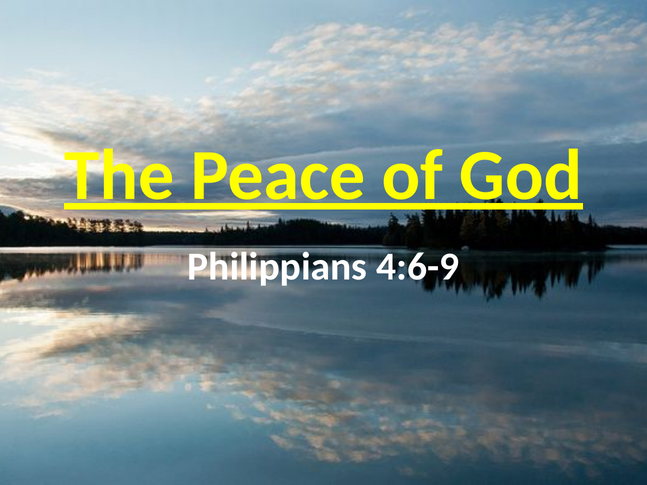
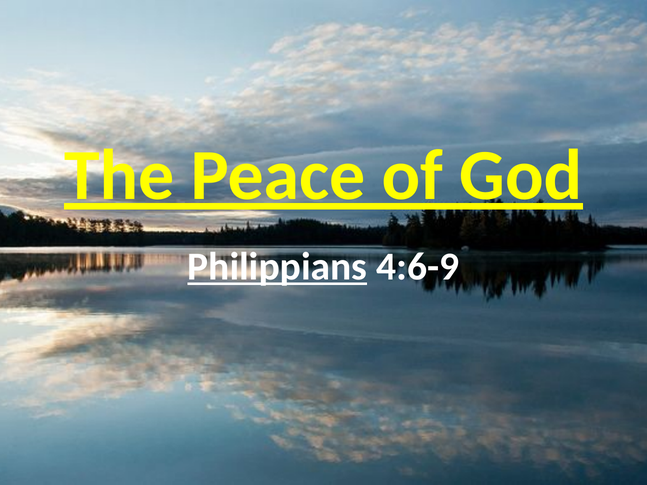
Philippians underline: none -> present
